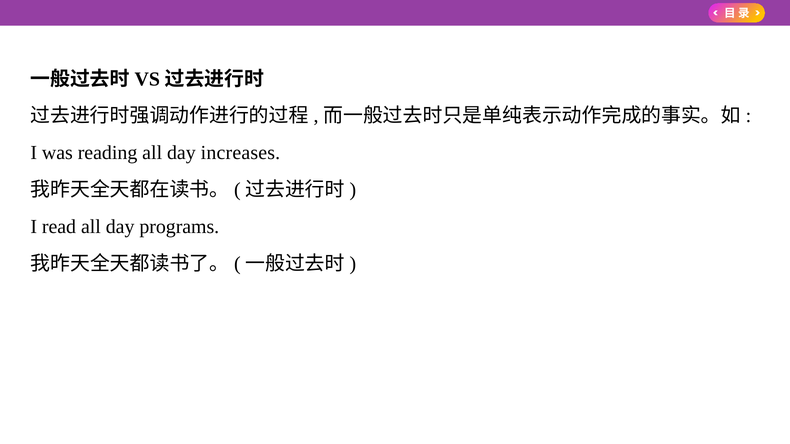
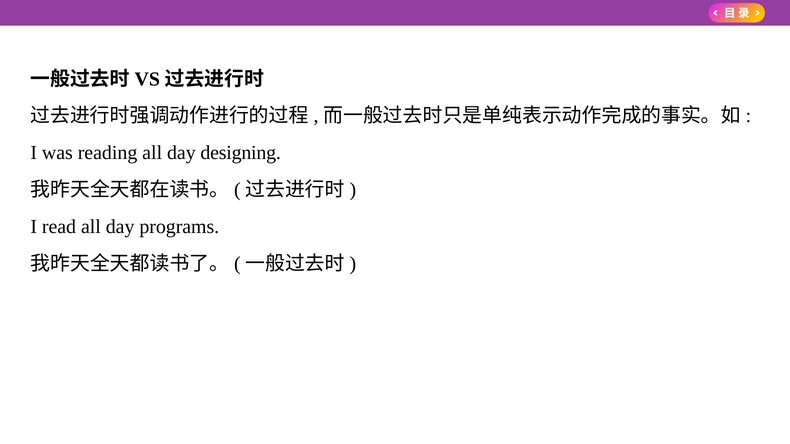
increases: increases -> designing
